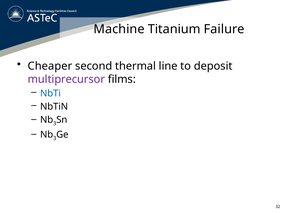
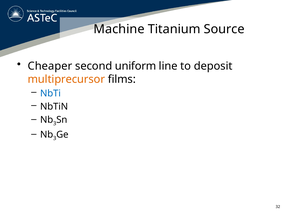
Failure: Failure -> Source
thermal: thermal -> uniform
multiprecursor colour: purple -> orange
